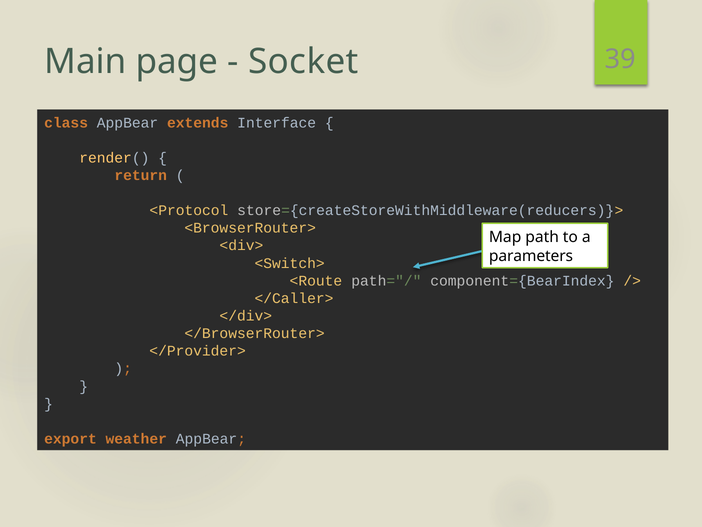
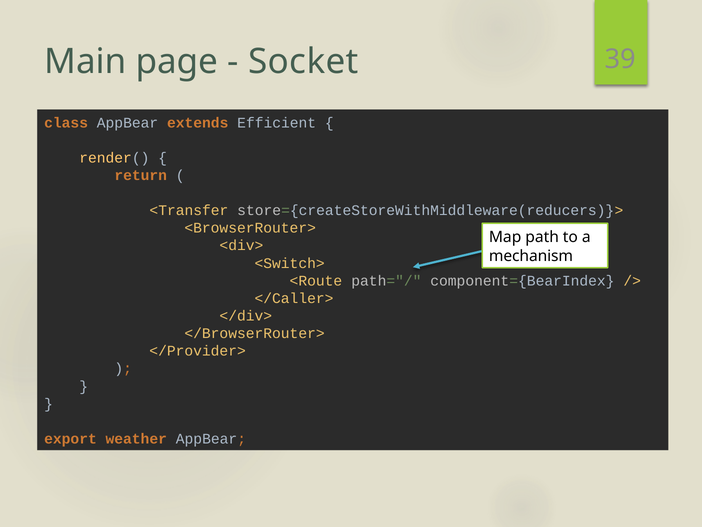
Interface: Interface -> Efficient
<Protocol: <Protocol -> <Transfer
parameters: parameters -> mechanism
